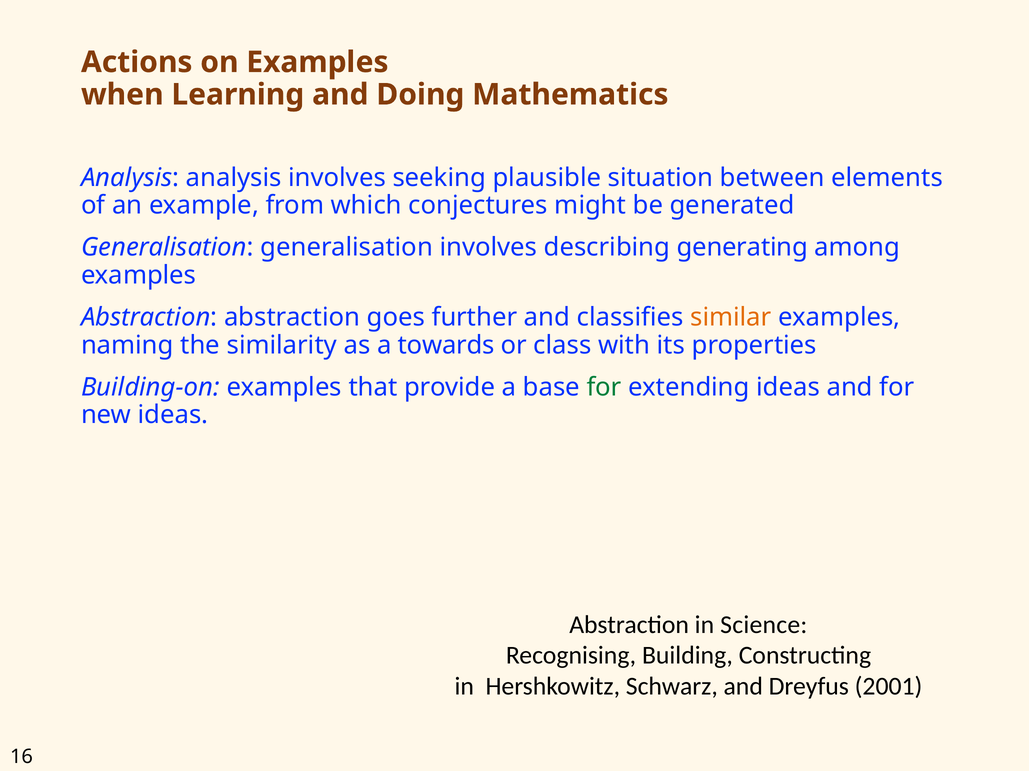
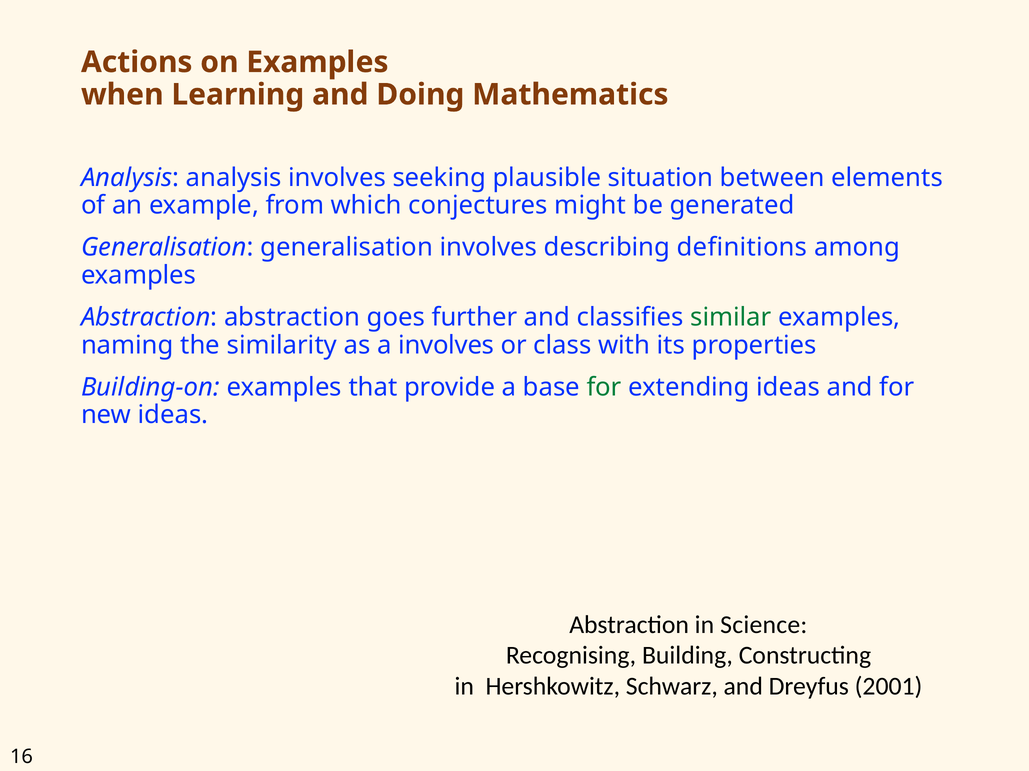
generating: generating -> definitions
similar colour: orange -> green
a towards: towards -> involves
